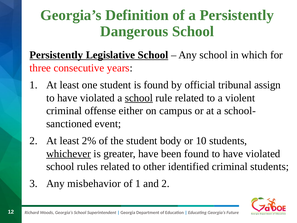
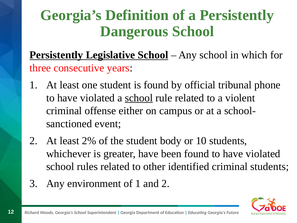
assign: assign -> phone
whichever underline: present -> none
misbehavior: misbehavior -> environment
